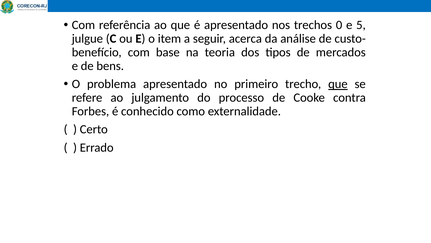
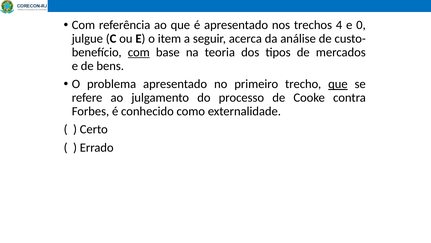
0: 0 -> 4
5: 5 -> 0
com at (139, 52) underline: none -> present
